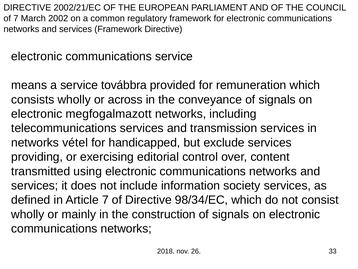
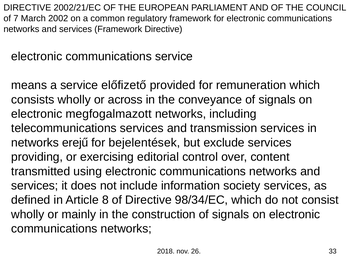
továbbra: továbbra -> előfizető
vétel: vétel -> erejű
handicapped: handicapped -> bejelentések
Article 7: 7 -> 8
